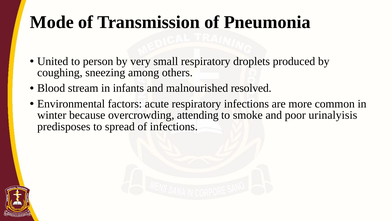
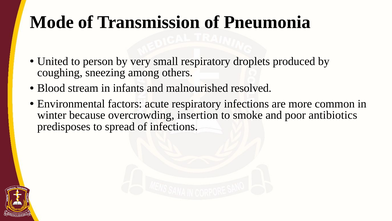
attending: attending -> insertion
urinalyisis: urinalyisis -> antibiotics
